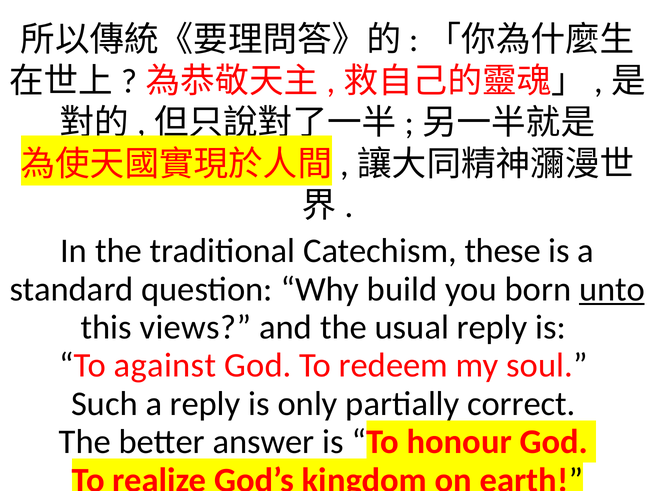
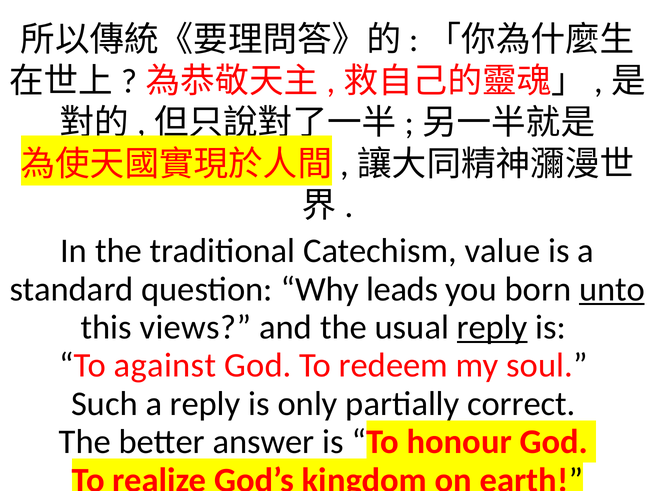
these: these -> value
build: build -> leads
reply at (492, 327) underline: none -> present
